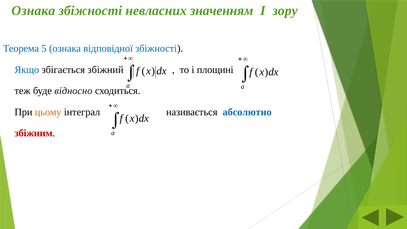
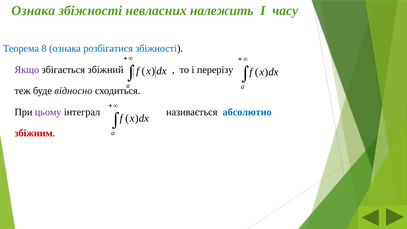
значенням: значенням -> належить
зору: зору -> часу
5: 5 -> 8
відповідної: відповідної -> розбігатися
Якщо colour: blue -> purple
площині: площині -> перерізу
цьому colour: orange -> purple
